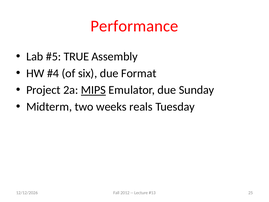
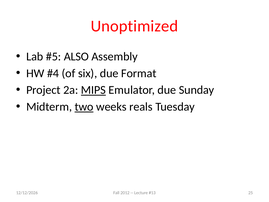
Performance: Performance -> Unoptimized
TRUE: TRUE -> ALSO
two underline: none -> present
